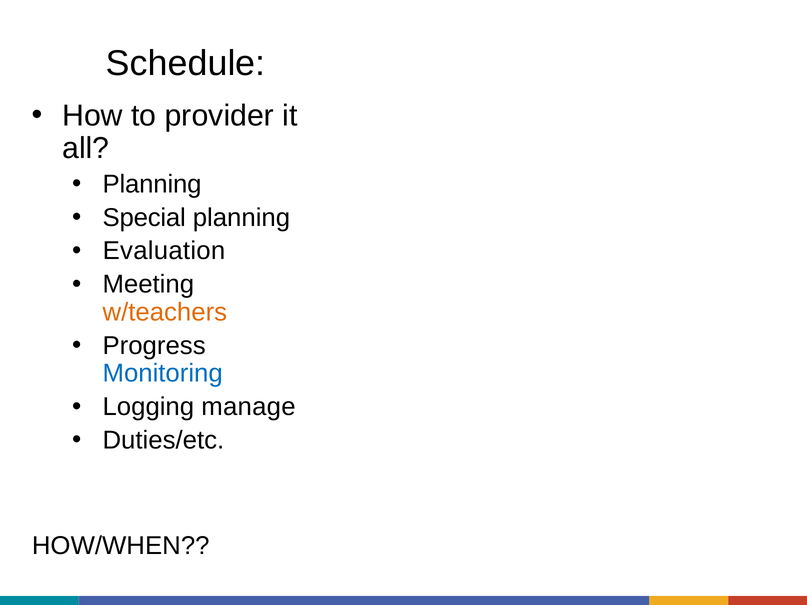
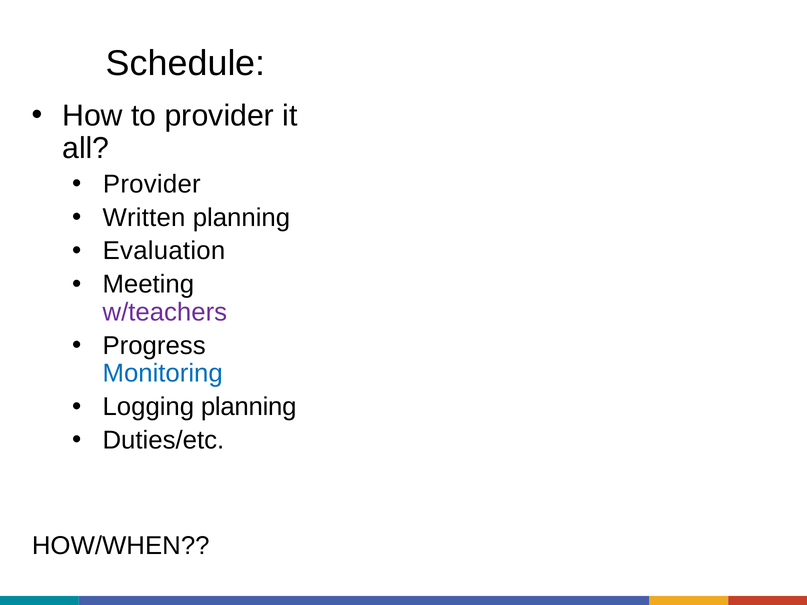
Planning at (152, 184): Planning -> Provider
Special: Special -> Written
w/teachers colour: orange -> purple
Logging manage: manage -> planning
